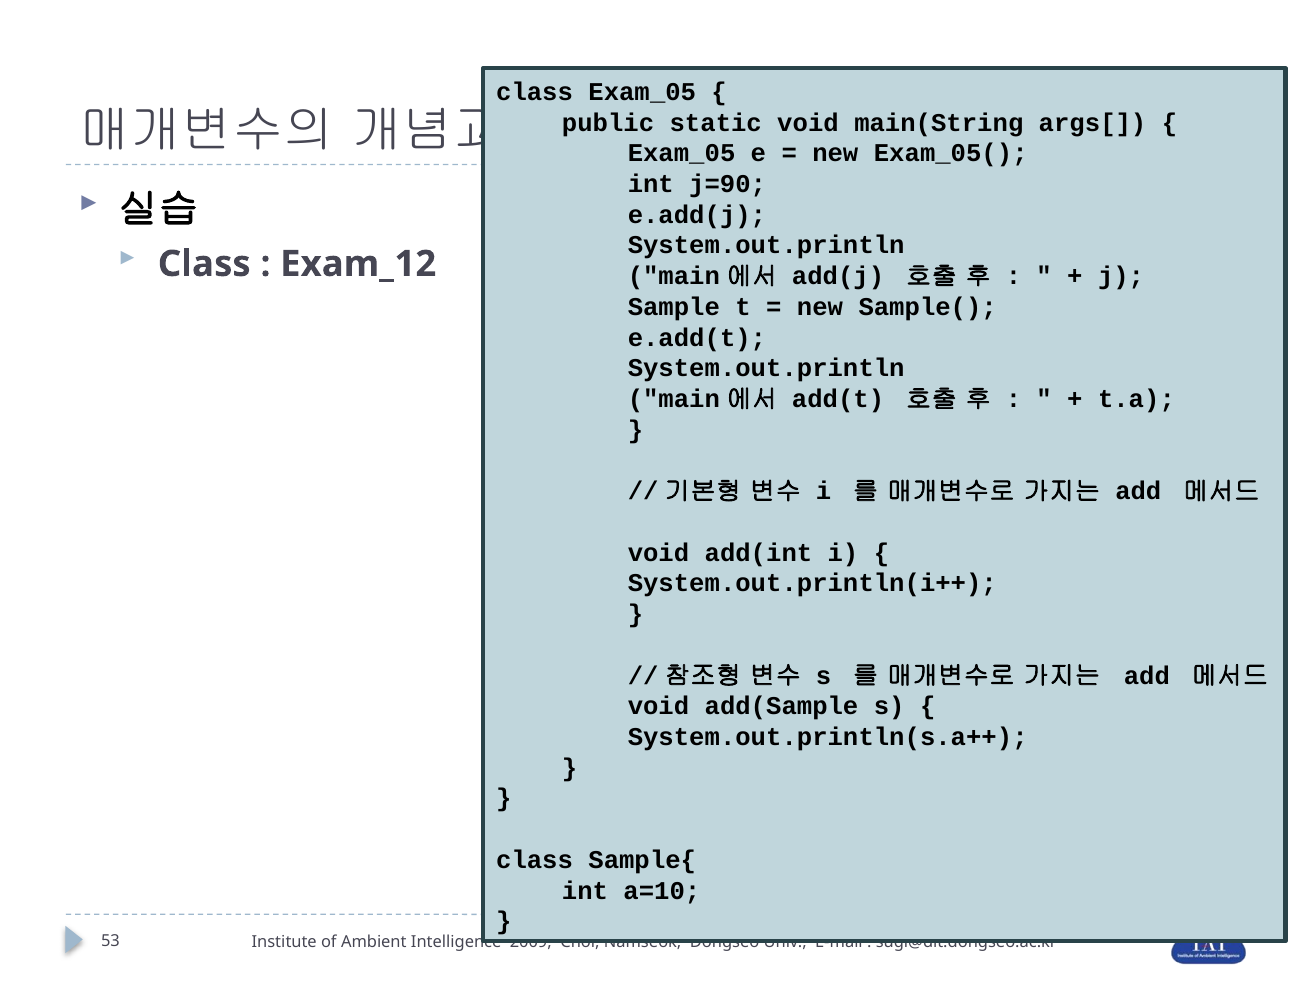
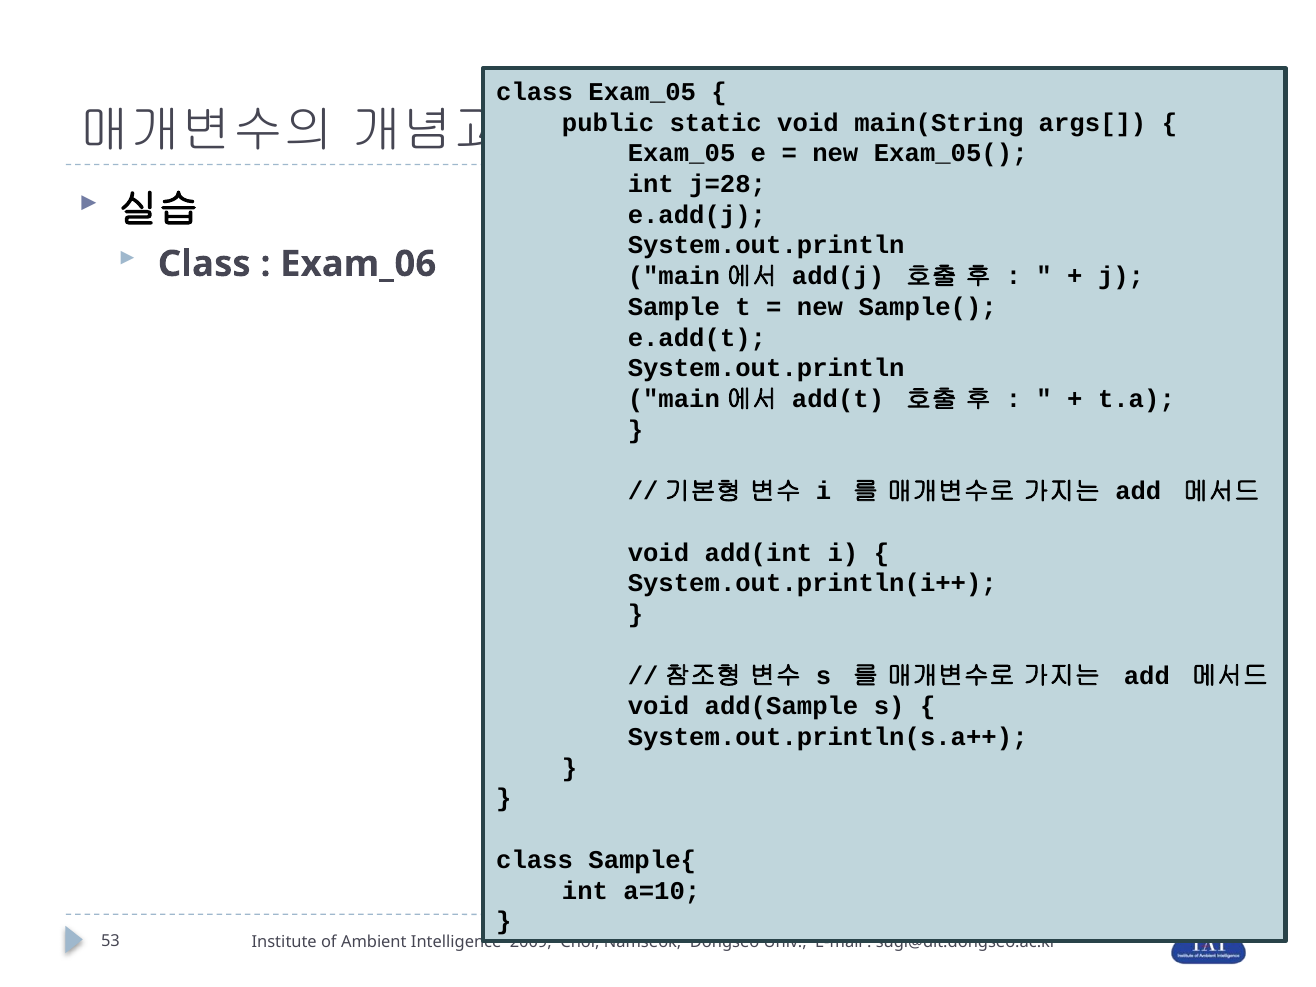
j=90: j=90 -> j=28
Exam_12: Exam_12 -> Exam_06
